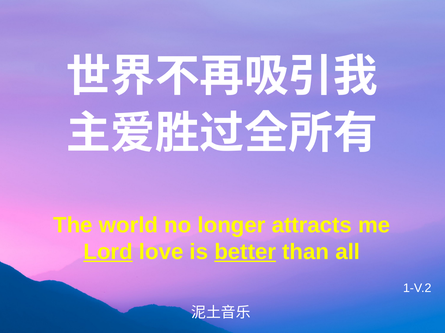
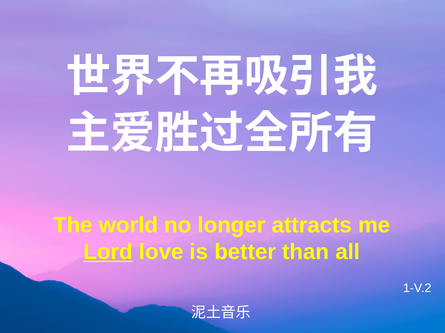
better underline: present -> none
